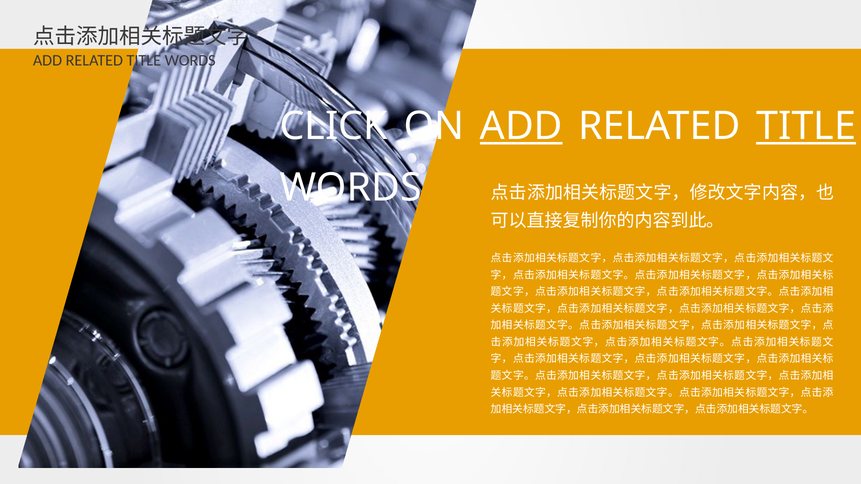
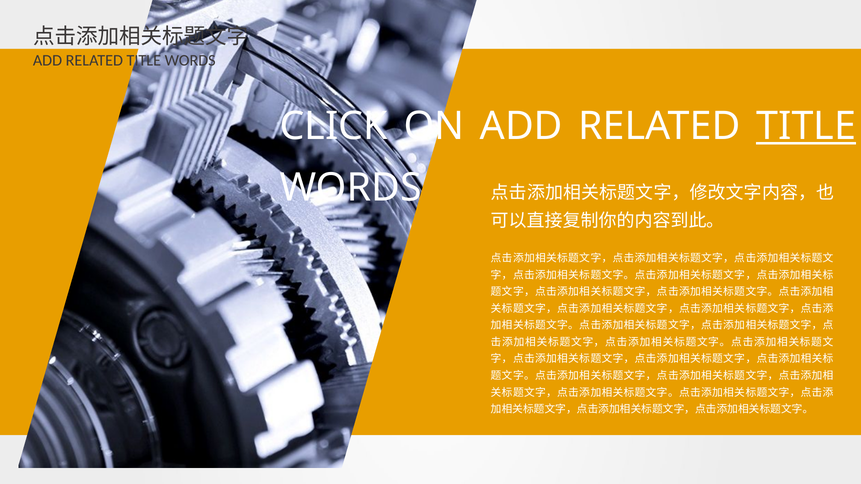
ADD at (521, 126) underline: present -> none
